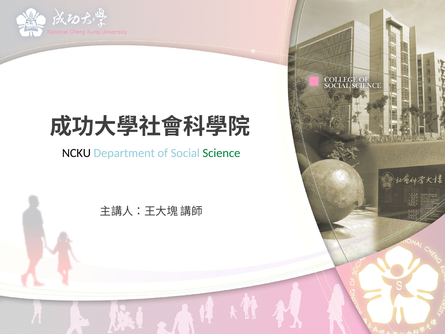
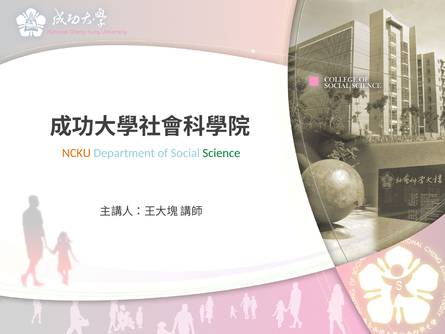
NCKU colour: black -> orange
